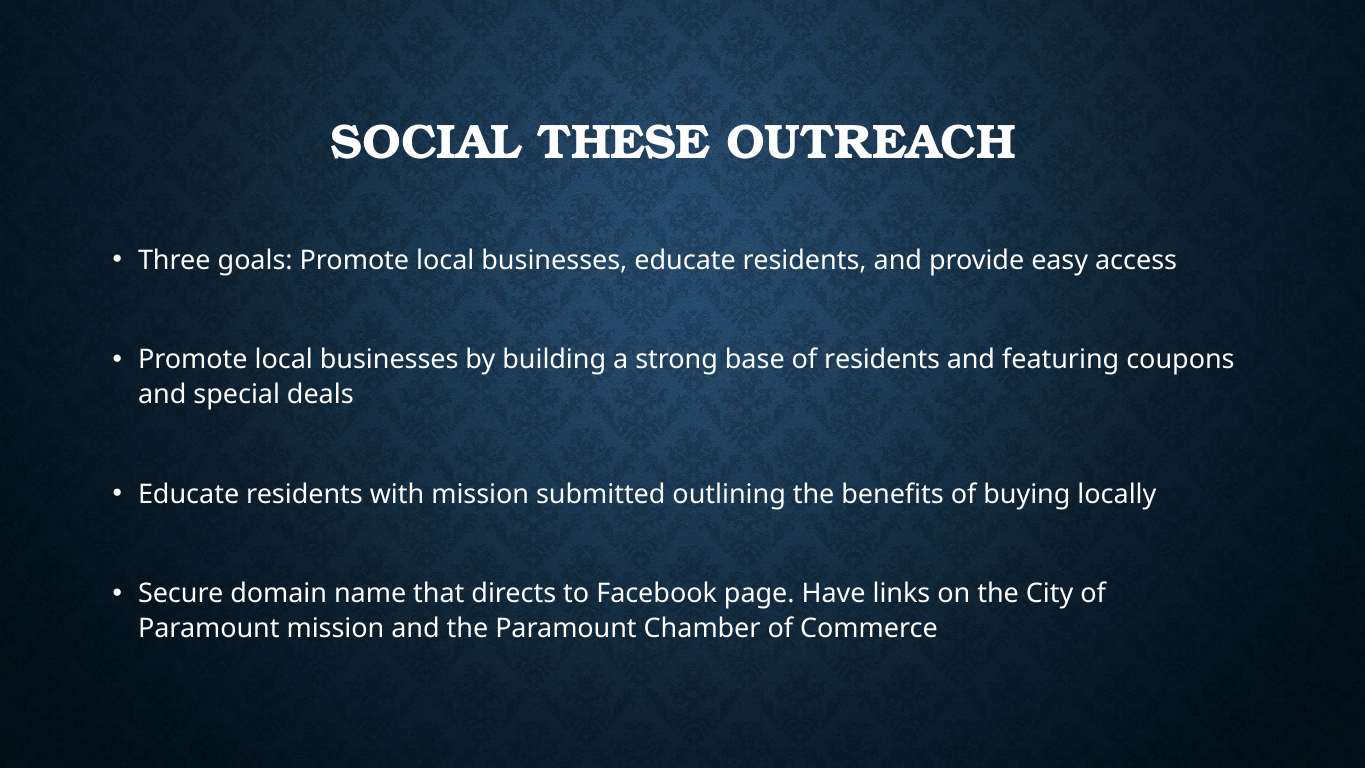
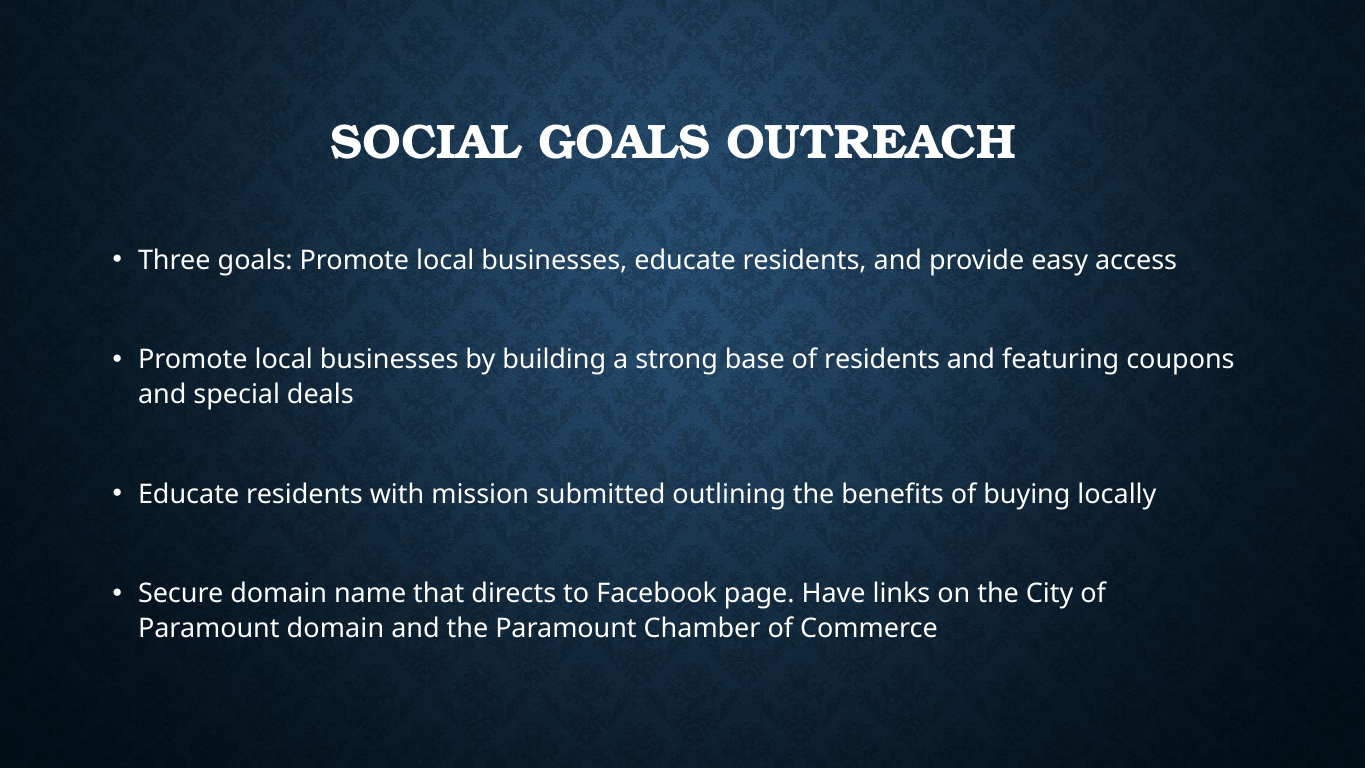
SOCIAL THESE: THESE -> GOALS
Paramount mission: mission -> domain
